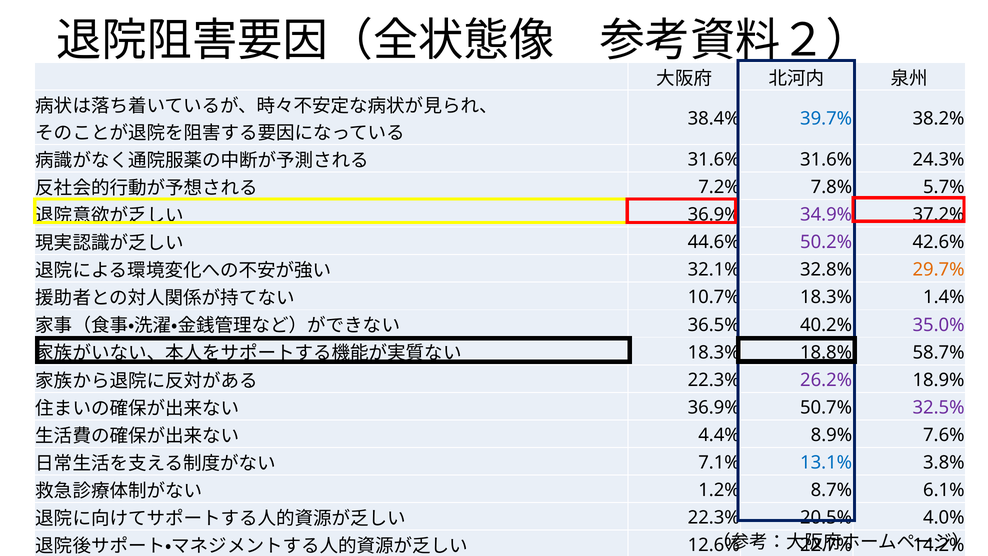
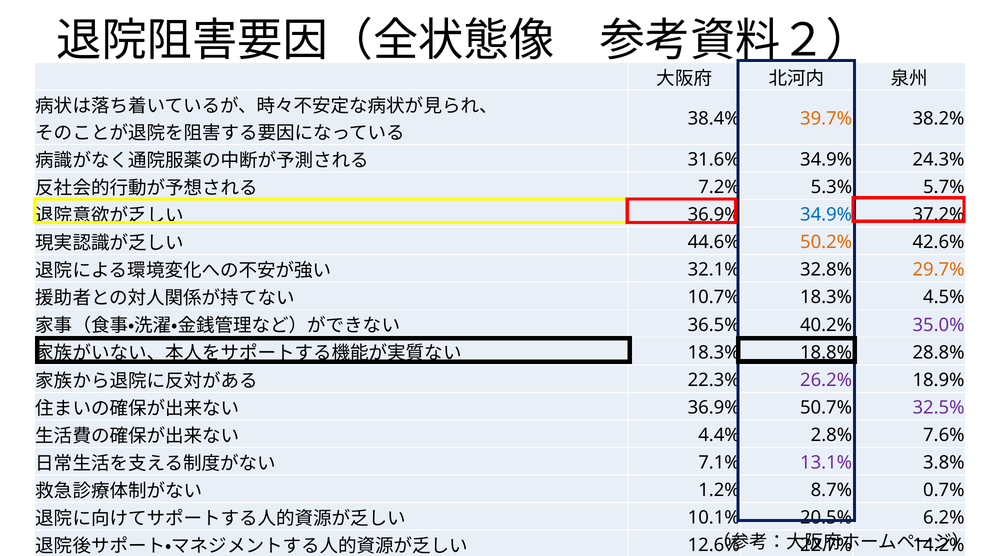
39.7% colour: blue -> orange
31.6% at (826, 160): 31.6% -> 34.9%
7.8%: 7.8% -> 5.3%
34.9% at (826, 215) colour: purple -> blue
50.2% colour: purple -> orange
1.4%: 1.4% -> 4.5%
58.7%: 58.7% -> 28.8%
8.9%: 8.9% -> 2.8%
13.1% colour: blue -> purple
6.1%: 6.1% -> 0.7%
22.3% at (714, 518): 22.3% -> 10.1%
4.0%: 4.0% -> 6.2%
